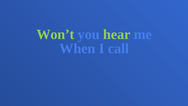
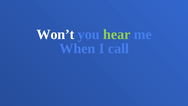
Won’t colour: light green -> white
